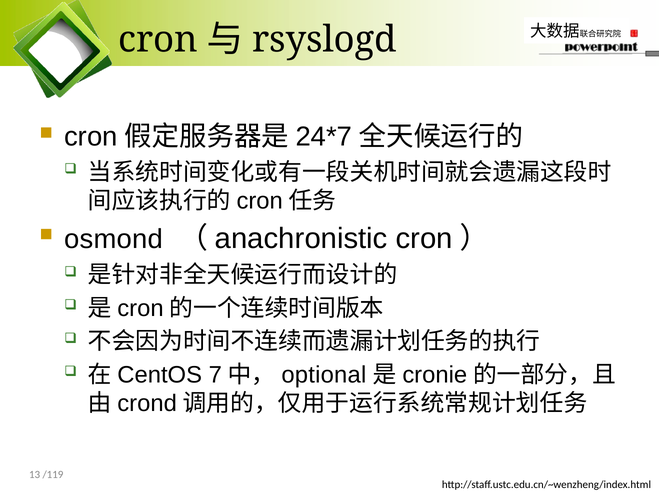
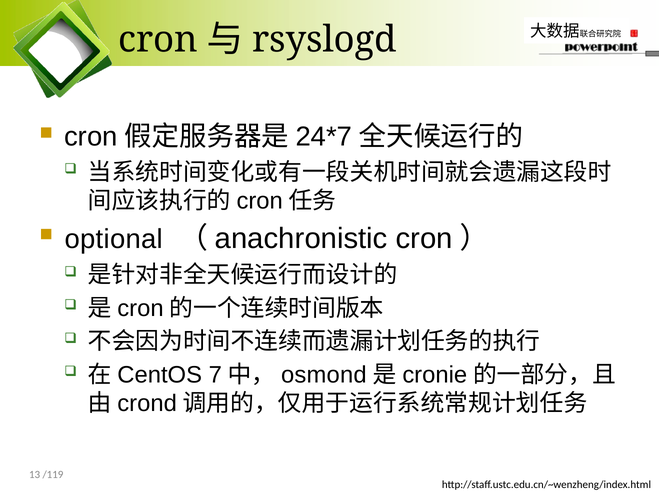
osmond: osmond -> optional
optional: optional -> osmond
